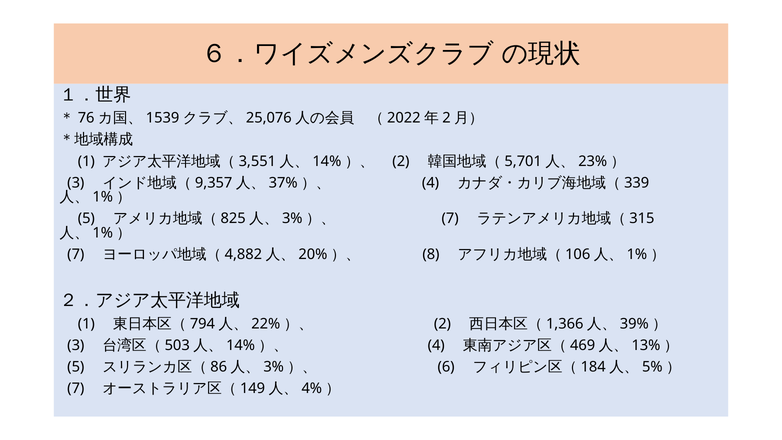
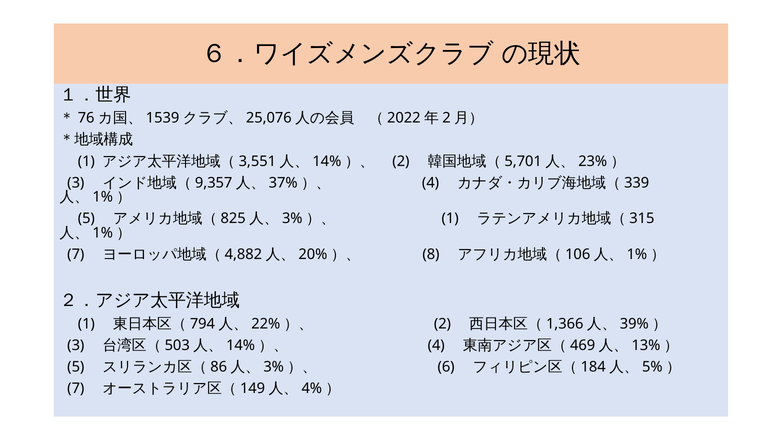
7 at (450, 219): 7 -> 1
